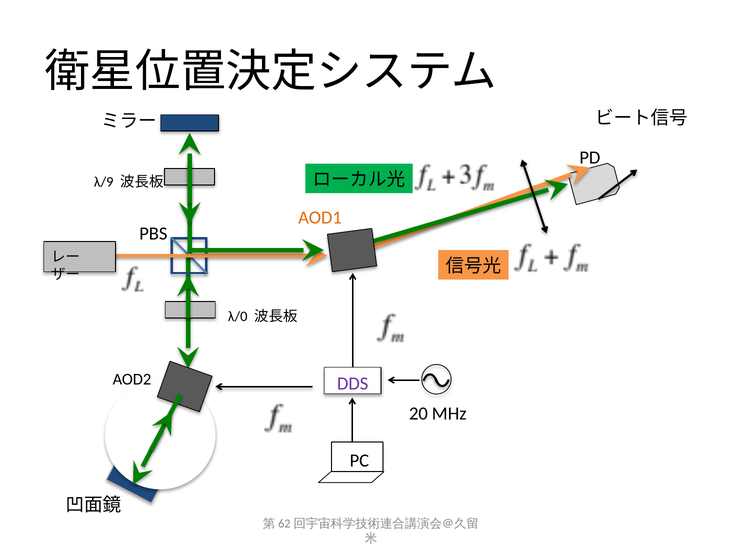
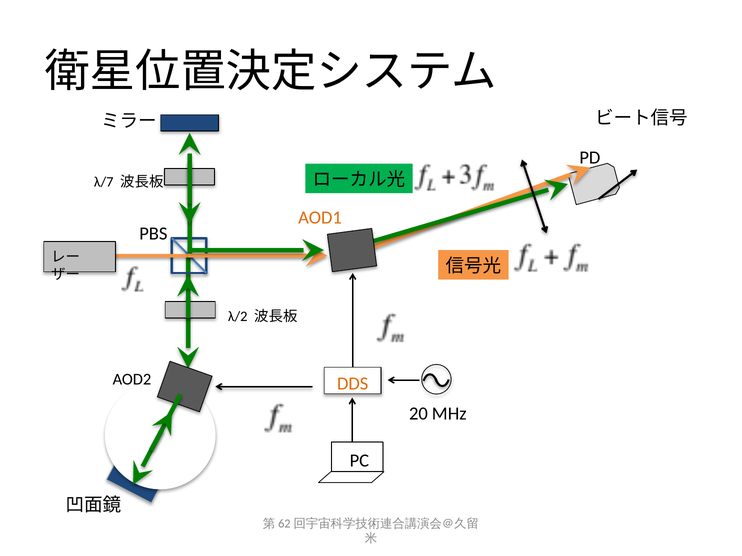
λ/9: λ/9 -> λ/7
λ/0: λ/0 -> λ/2
DDS colour: purple -> orange
